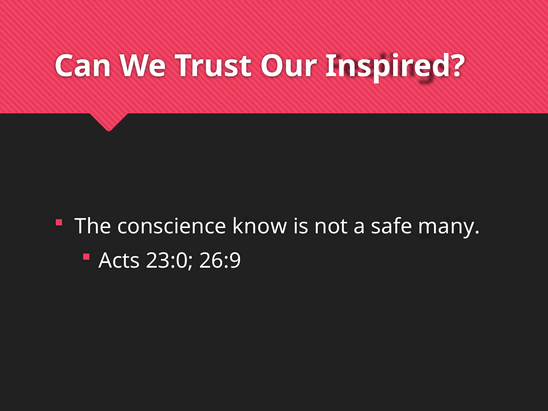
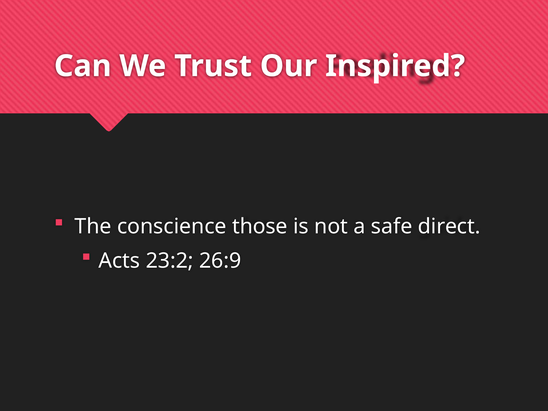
know: know -> those
many: many -> direct
23:0: 23:0 -> 23:2
